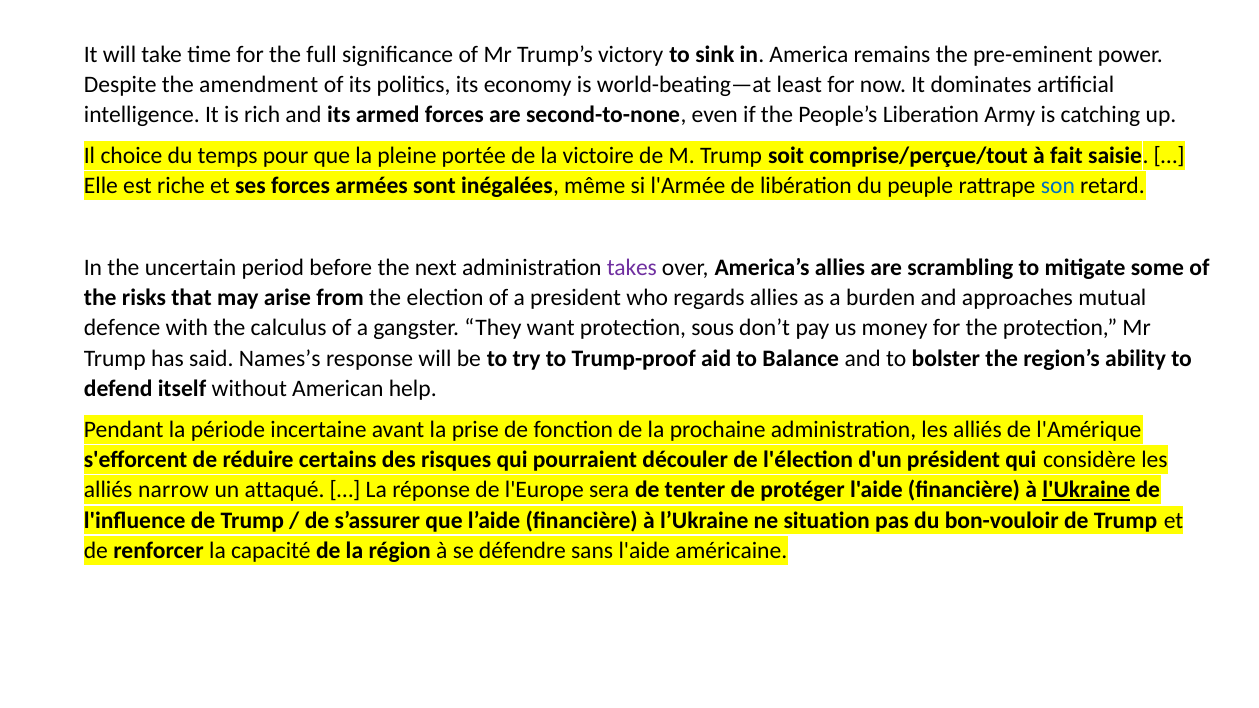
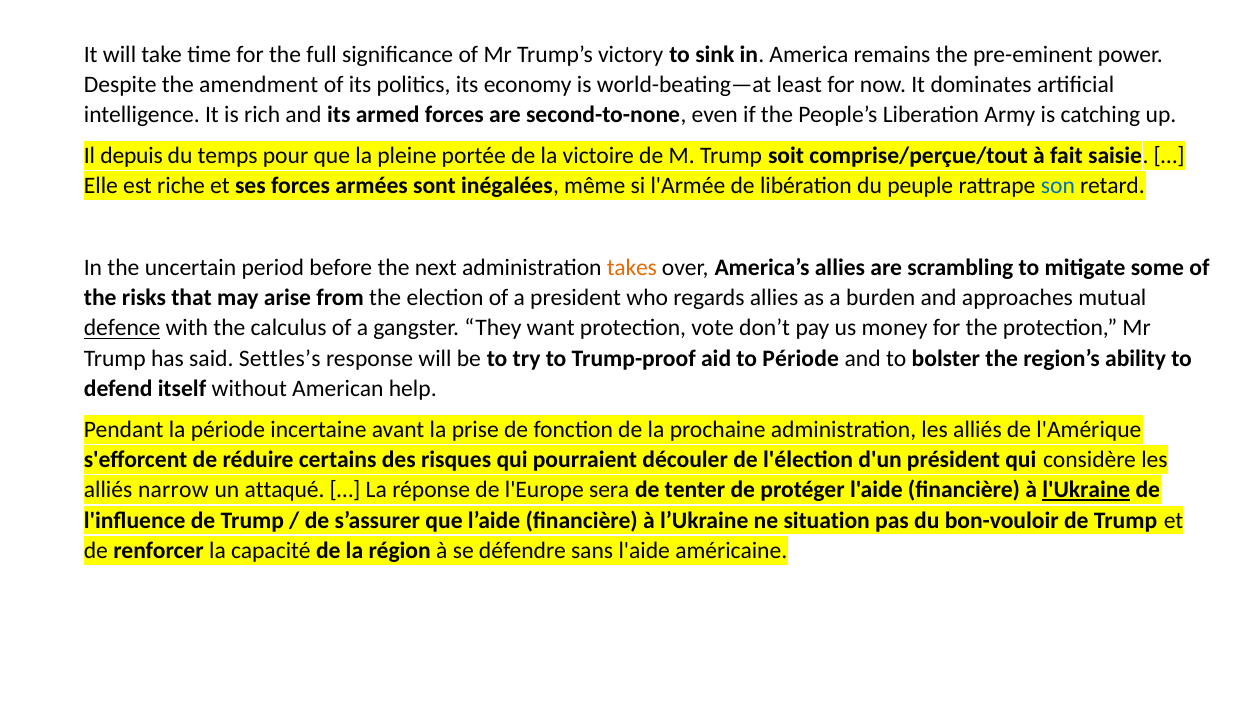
choice: choice -> depuis
takes colour: purple -> orange
defence underline: none -> present
sous: sous -> vote
Names’s: Names’s -> Settles’s
to Balance: Balance -> Période
